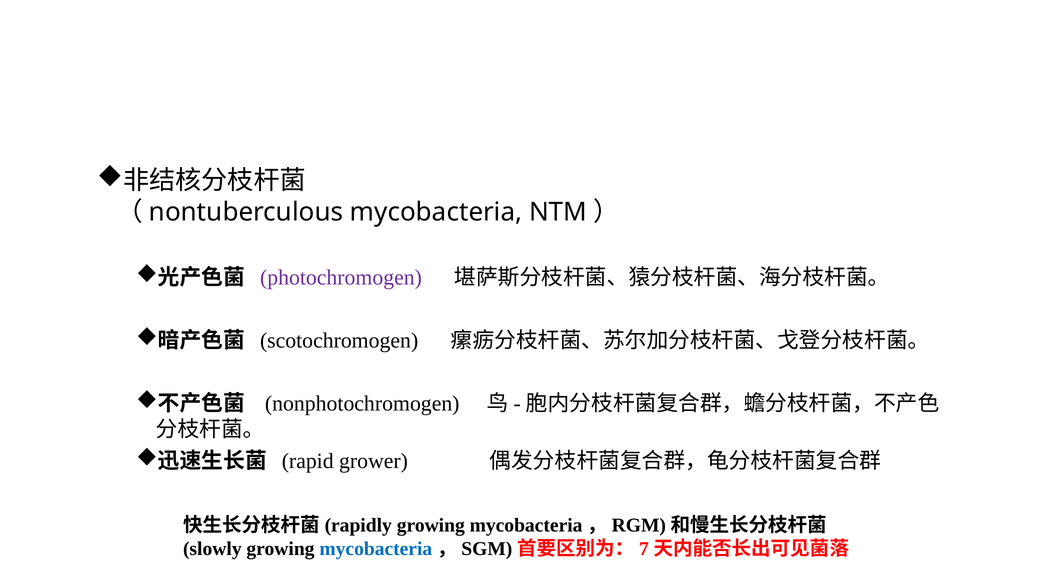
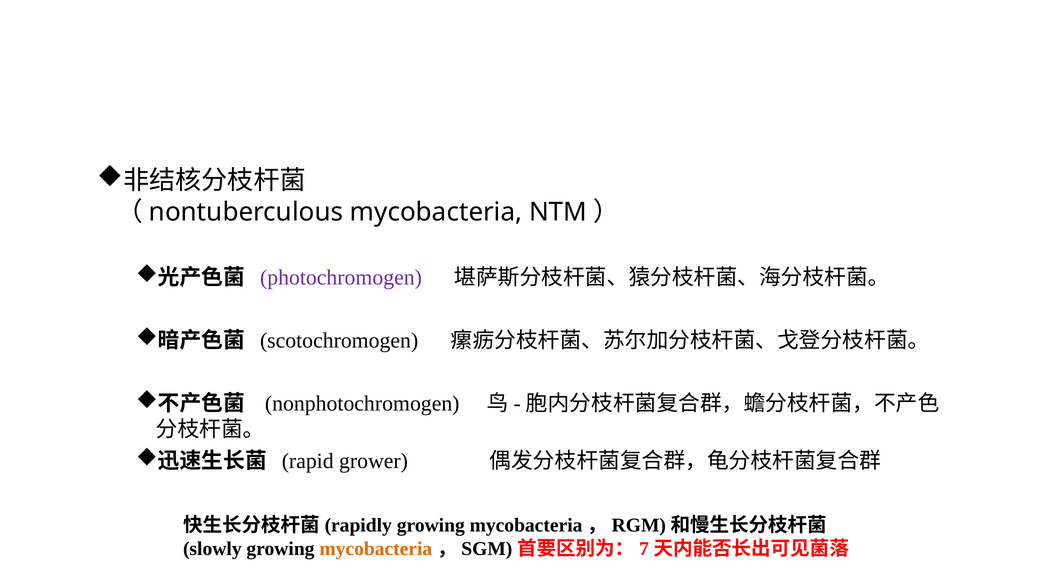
mycobacteria at (376, 548) colour: blue -> orange
